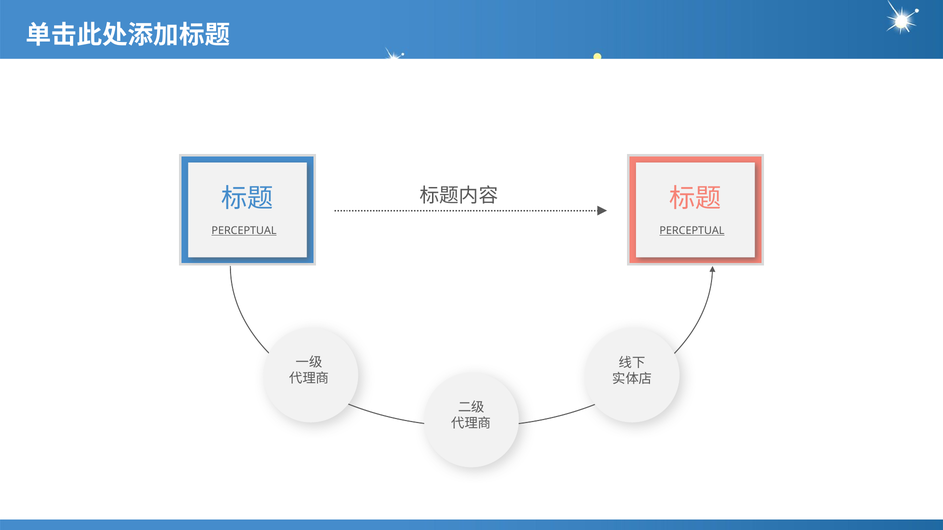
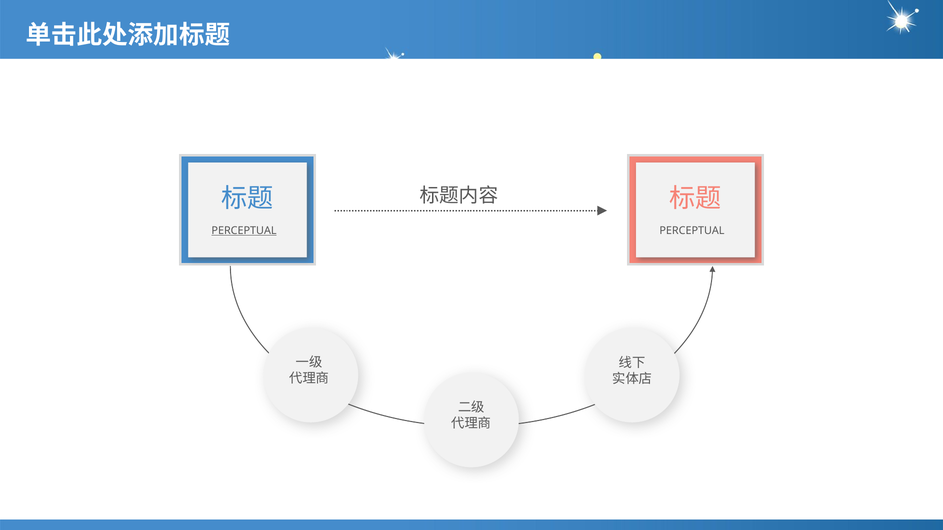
PERCEPTUAL at (692, 231) underline: present -> none
